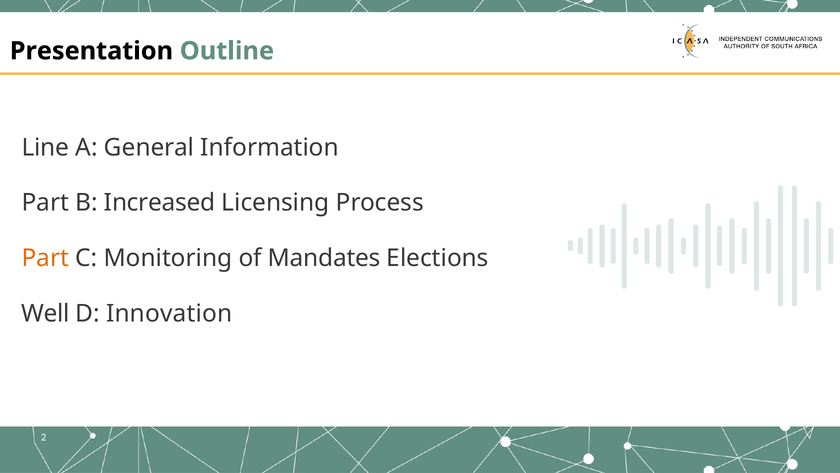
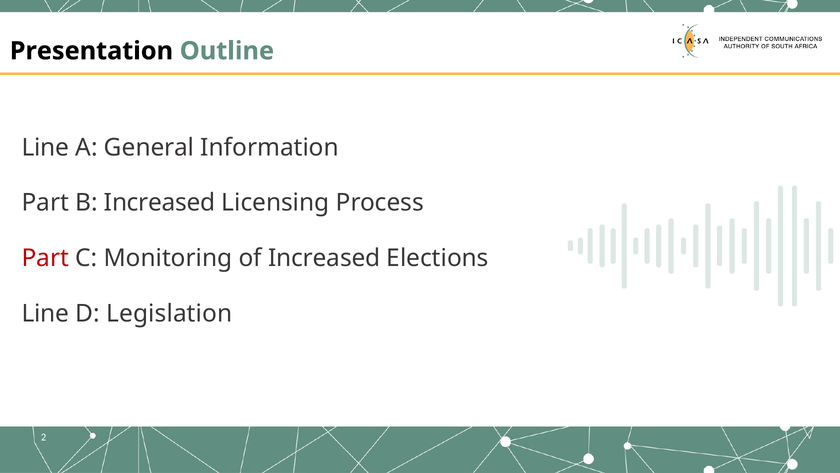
Part at (45, 258) colour: orange -> red
of Mandates: Mandates -> Increased
Well at (45, 313): Well -> Line
Innovation: Innovation -> Legislation
